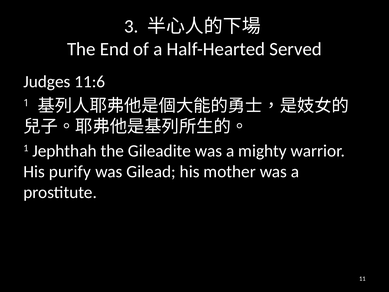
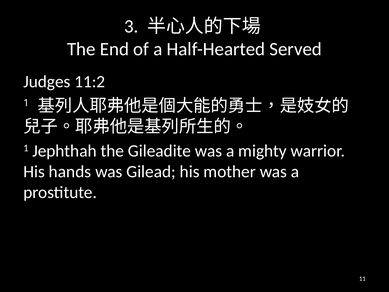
11:6: 11:6 -> 11:2
purify: purify -> hands
